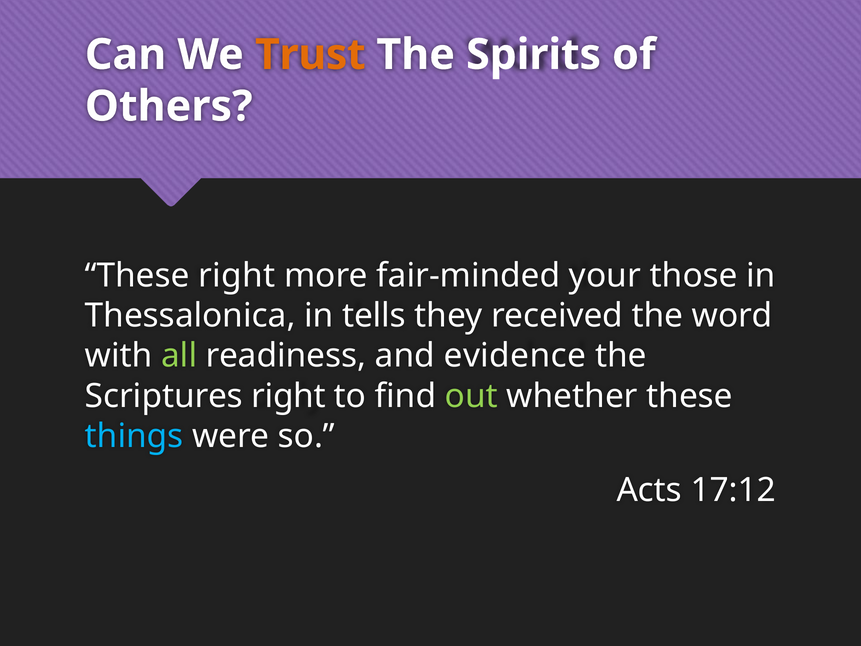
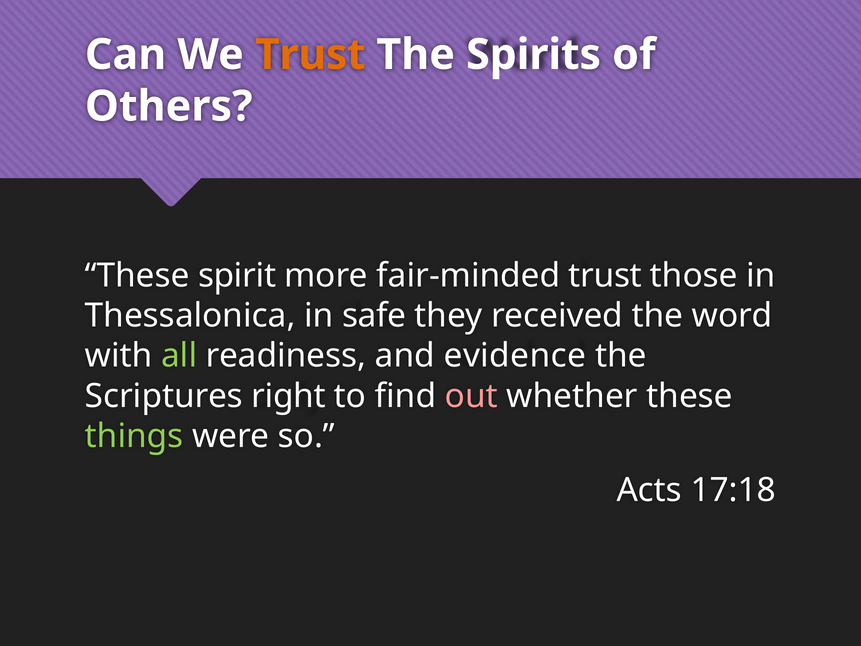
These right: right -> spirit
fair-minded your: your -> trust
tells: tells -> safe
out colour: light green -> pink
things colour: light blue -> light green
17:12: 17:12 -> 17:18
